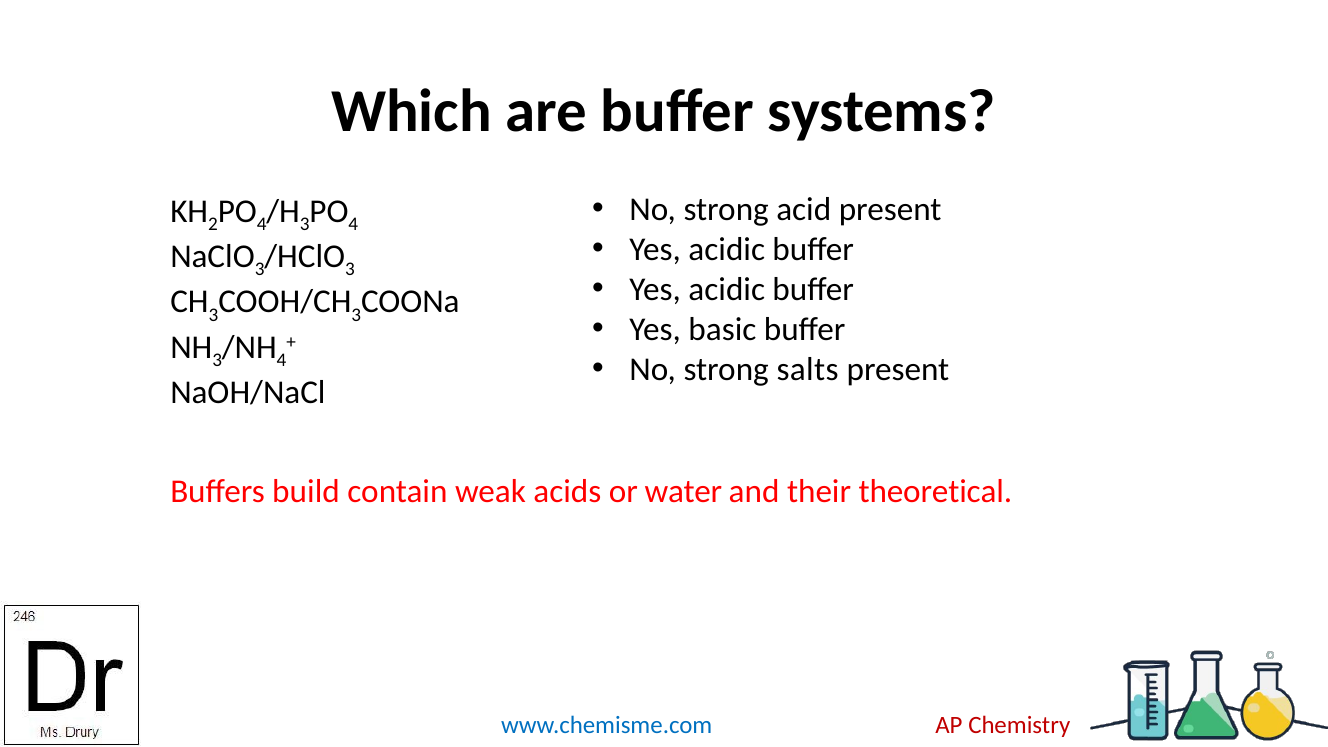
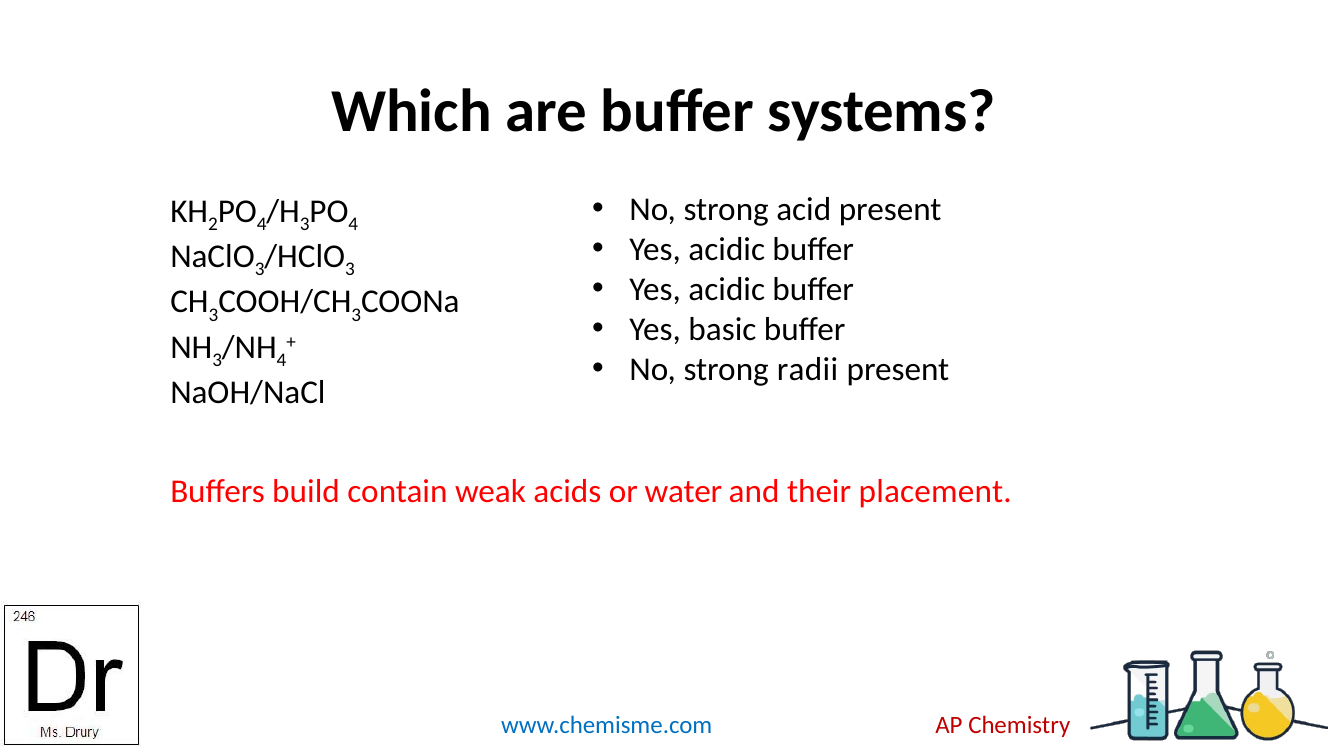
salts: salts -> radii
theoretical: theoretical -> placement
